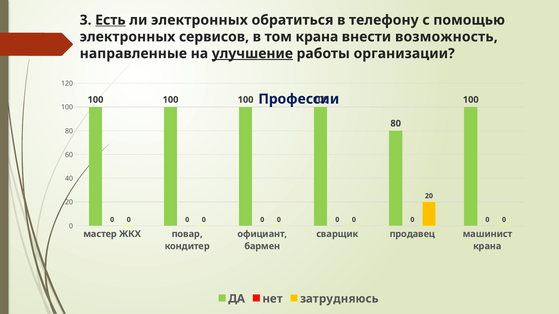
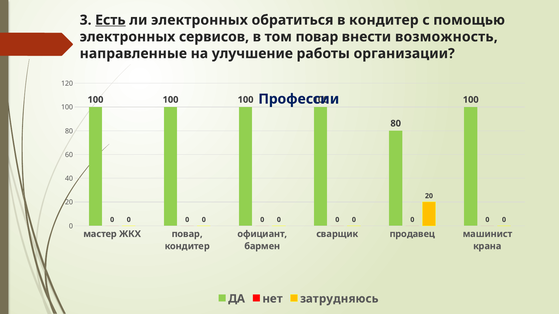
в телефону: телефону -> кондитер
том крана: крана -> повар
улучшение underline: present -> none
